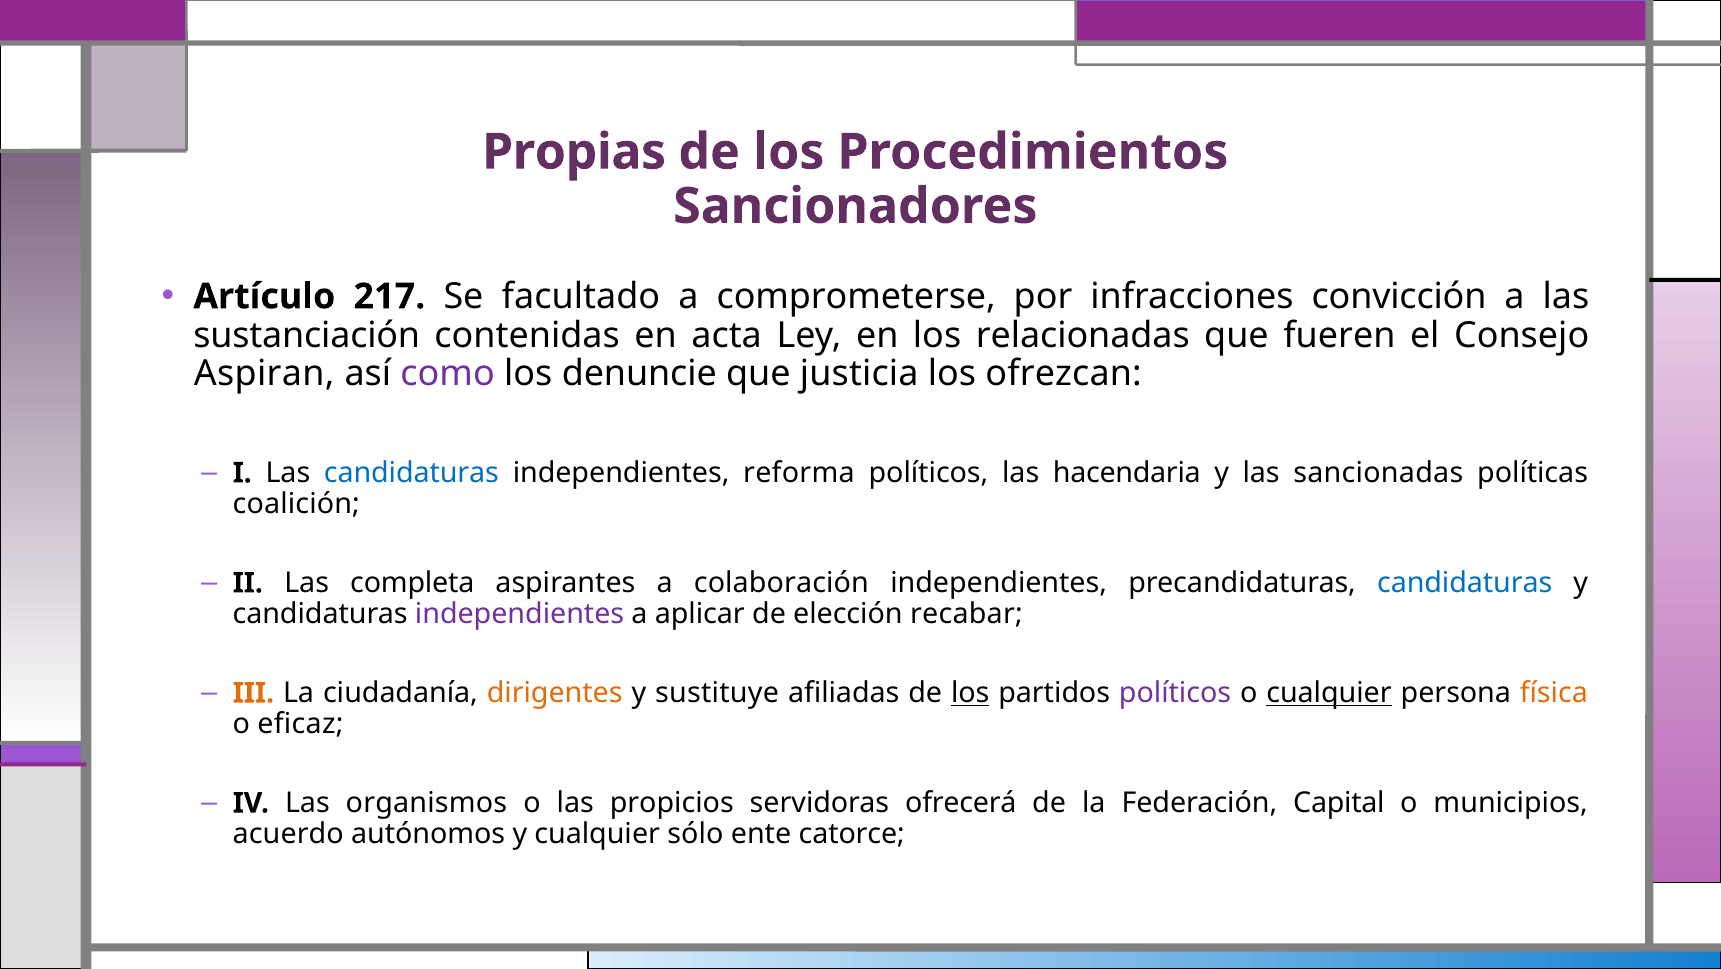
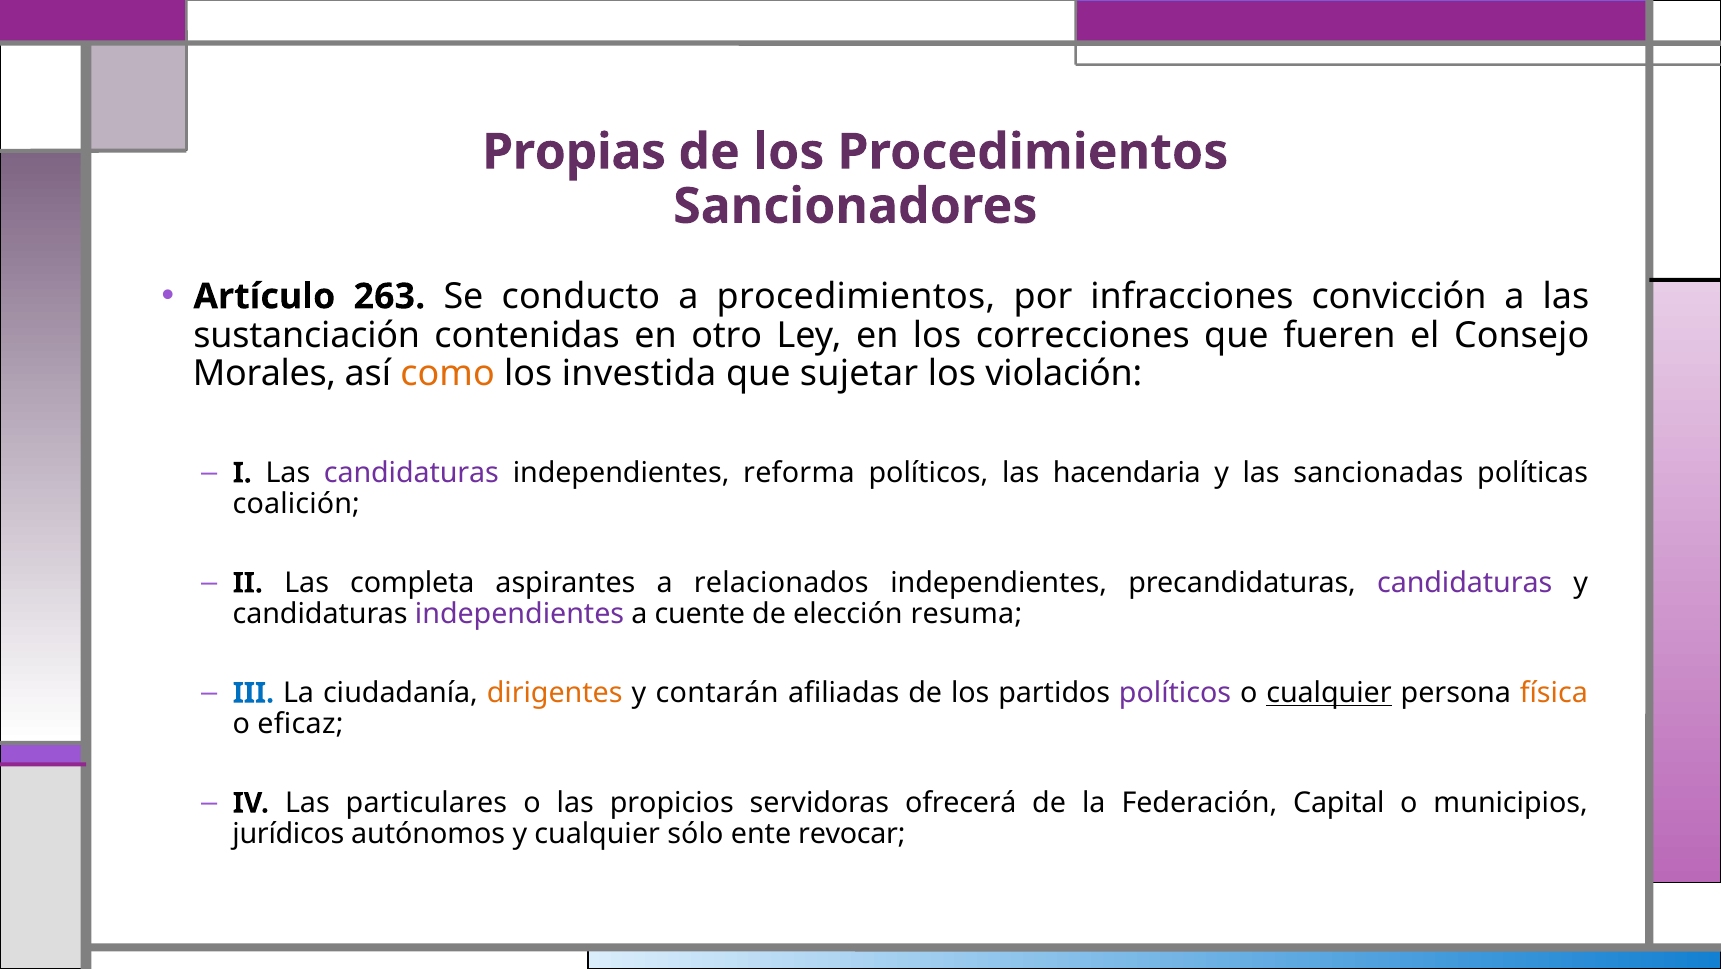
217: 217 -> 263
facultado: facultado -> conducto
a comprometerse: comprometerse -> procedimientos
acta: acta -> otro
relacionadas: relacionadas -> correcciones
Aspiran: Aspiran -> Morales
como colour: purple -> orange
denuncie: denuncie -> investida
justicia: justicia -> sujetar
ofrezcan: ofrezcan -> violación
candidaturas at (411, 473) colour: blue -> purple
colaboración: colaboración -> relacionados
candidaturas at (1465, 583) colour: blue -> purple
aplicar: aplicar -> cuente
recabar: recabar -> resuma
III colour: orange -> blue
sustituye: sustituye -> contarán
los at (970, 693) underline: present -> none
organismos: organismos -> particulares
acuerdo: acuerdo -> jurídicos
catorce: catorce -> revocar
